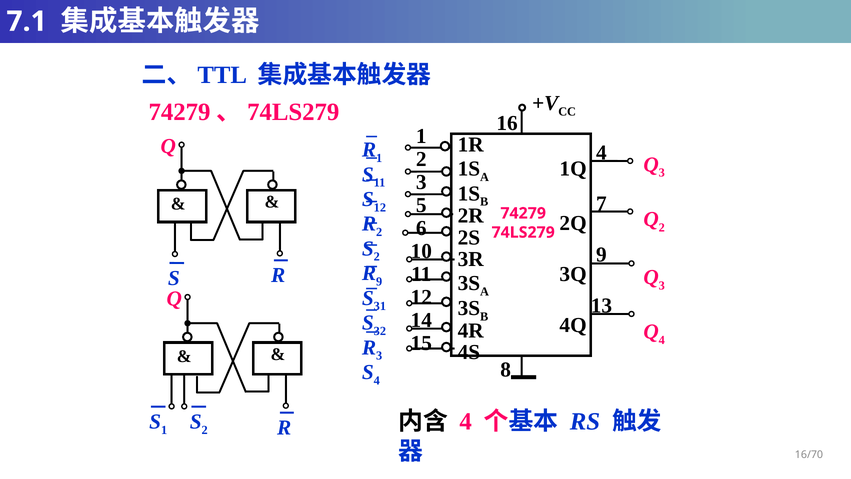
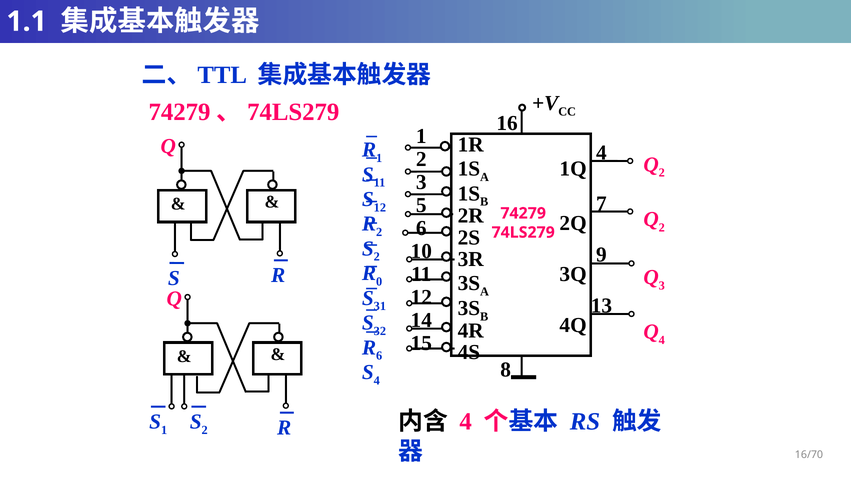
7.1: 7.1 -> 1.1
3 at (662, 173): 3 -> 2
9 at (379, 281): 9 -> 0
R 3: 3 -> 6
